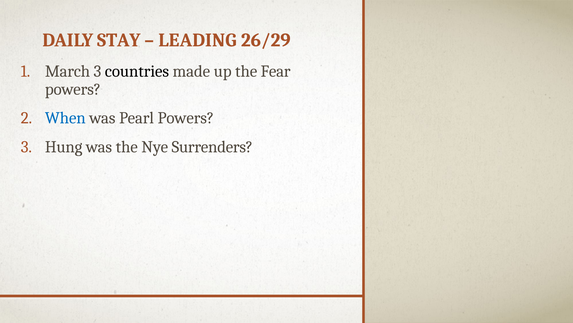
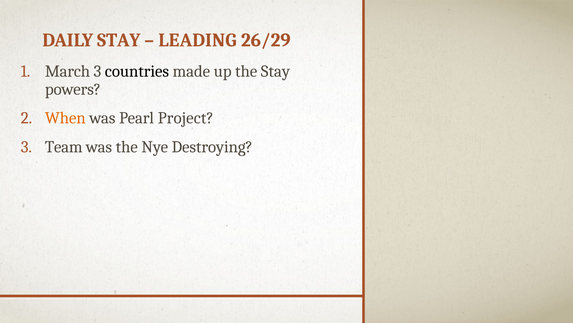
the Fear: Fear -> Stay
When colour: blue -> orange
Pearl Powers: Powers -> Project
Hung: Hung -> Team
Surrenders: Surrenders -> Destroying
